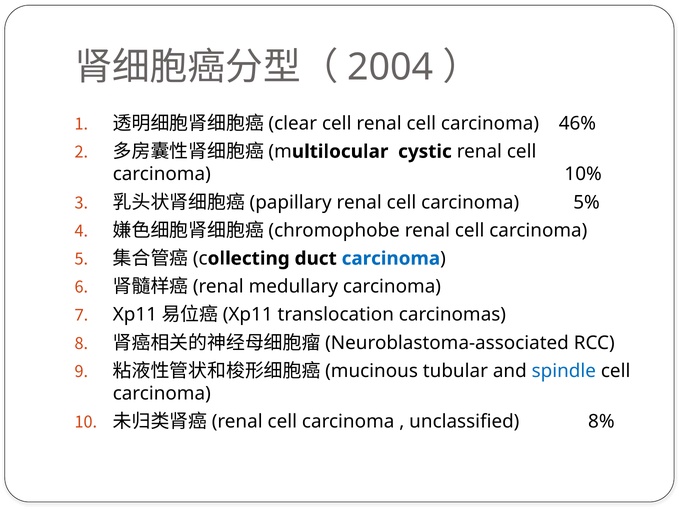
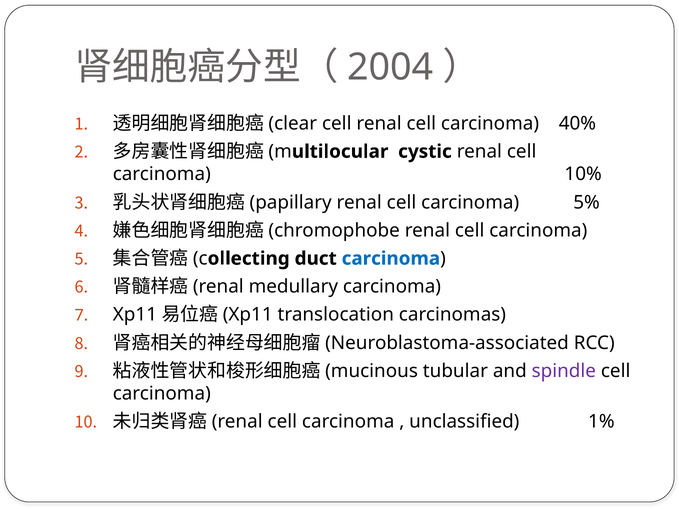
46%: 46% -> 40%
spindle colour: blue -> purple
8%: 8% -> 1%
